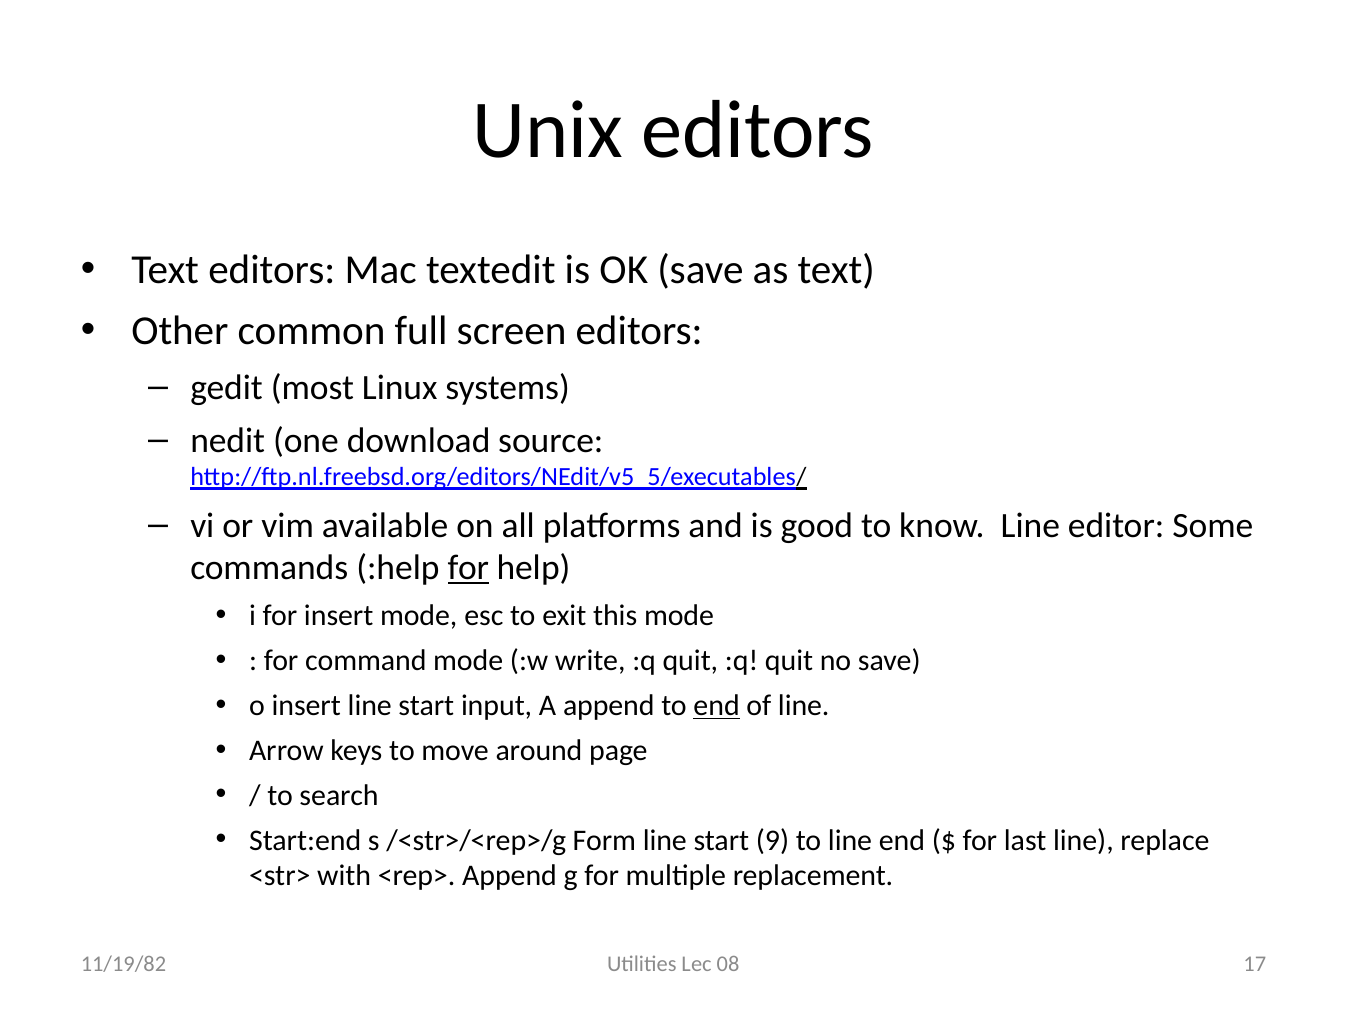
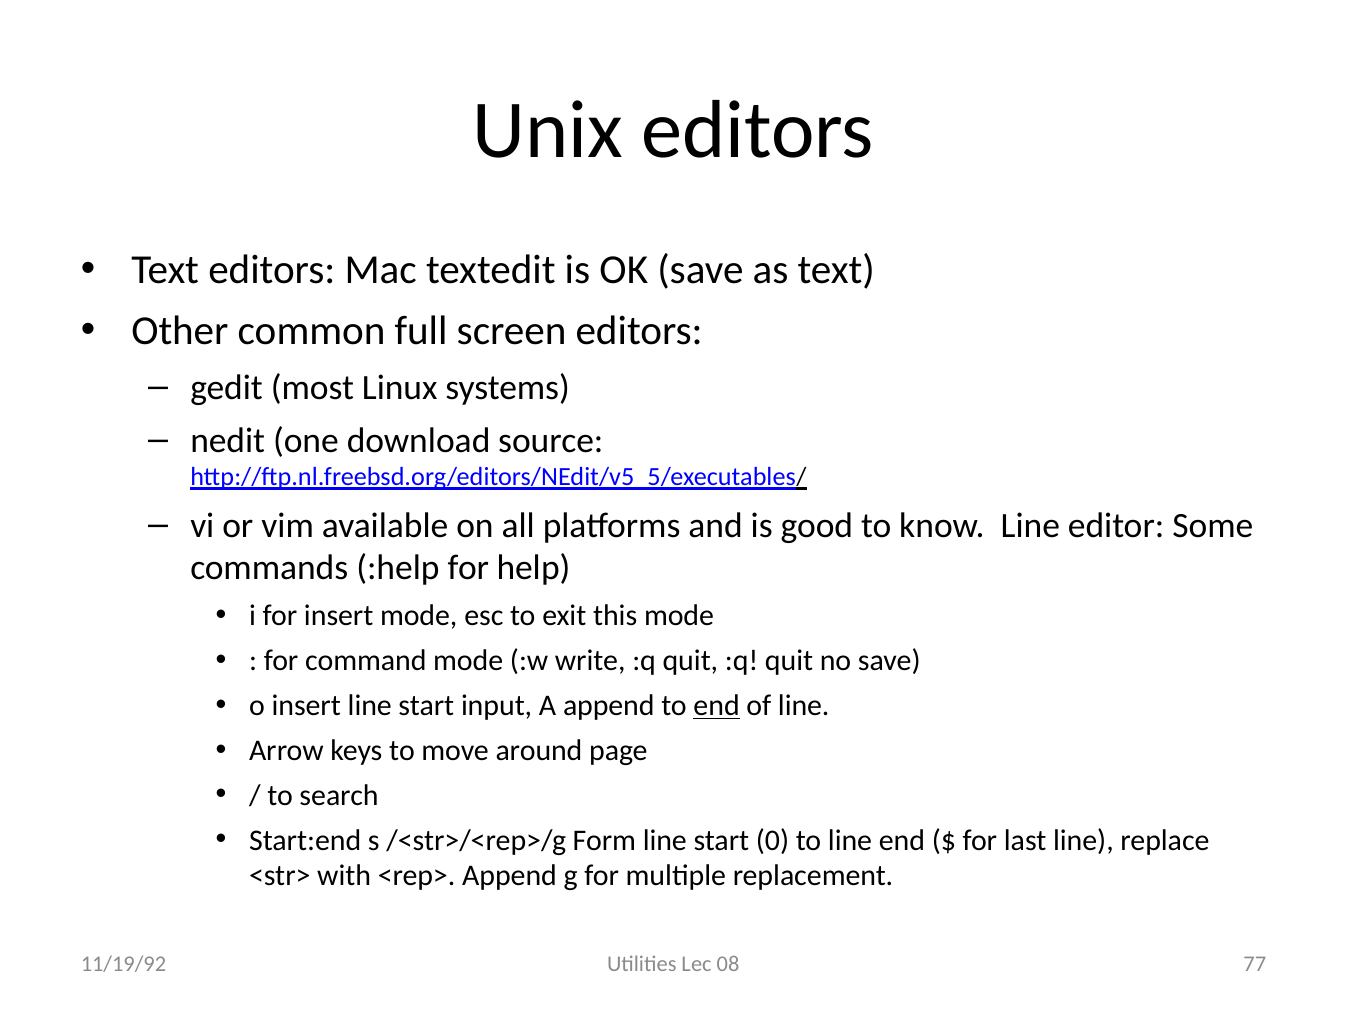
for at (468, 568) underline: present -> none
9: 9 -> 0
17: 17 -> 77
11/19/82: 11/19/82 -> 11/19/92
